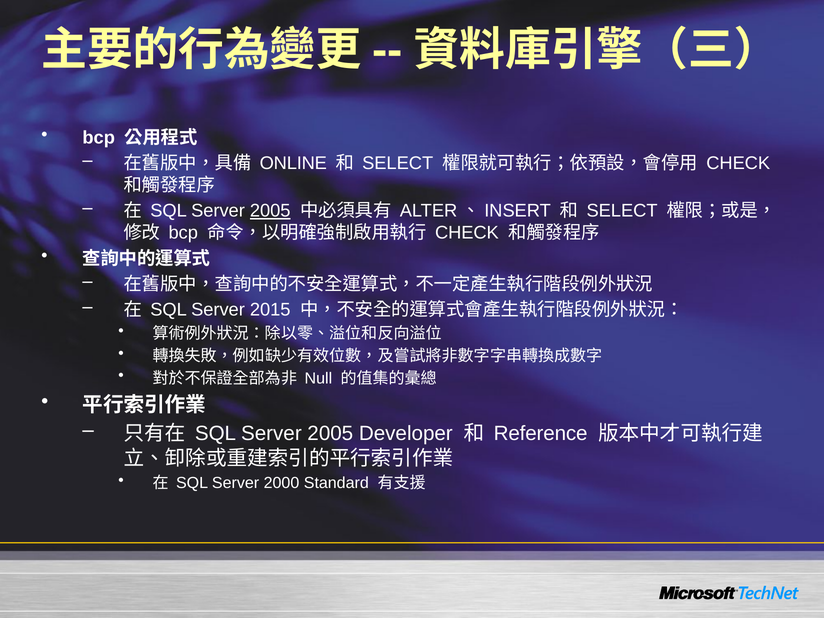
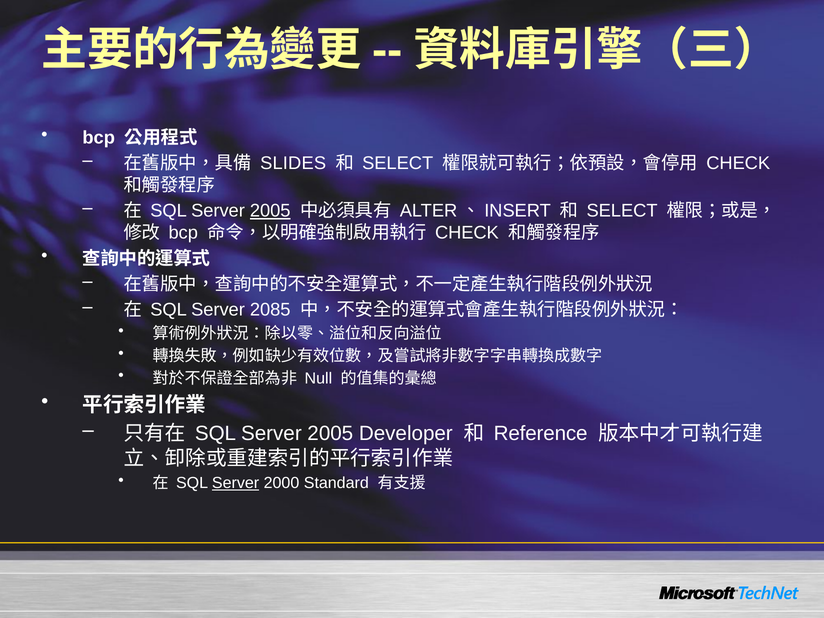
ONLINE: ONLINE -> SLIDES
2015: 2015 -> 2085
Server at (236, 483) underline: none -> present
